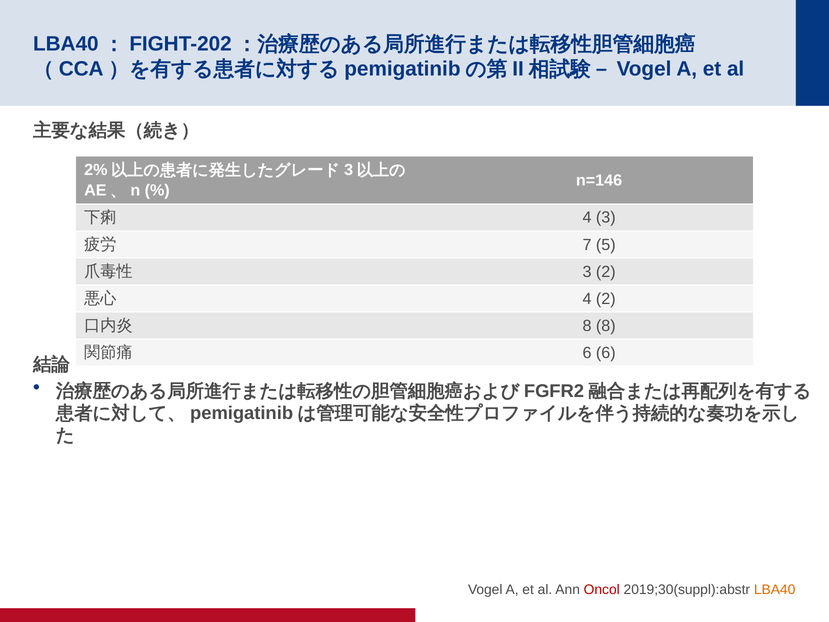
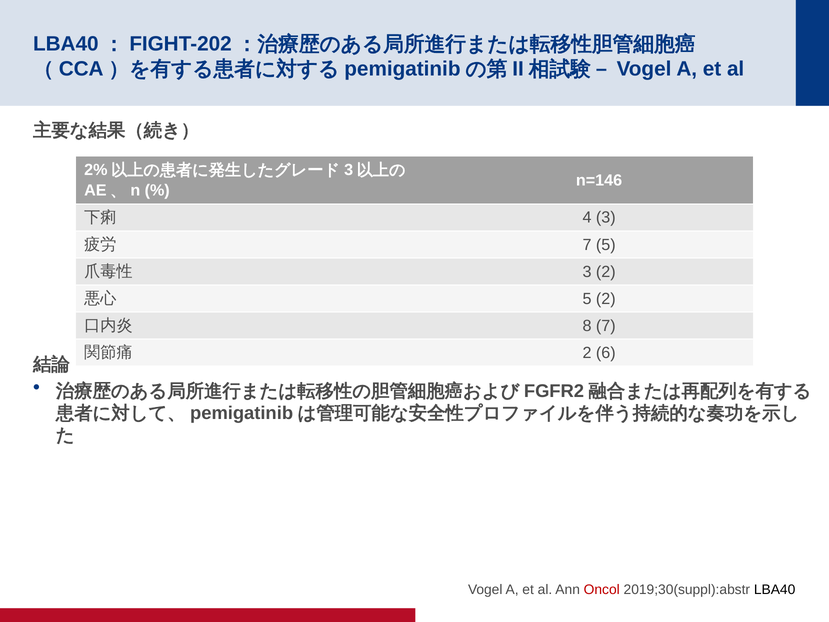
4 at (587, 299): 4 -> 5
8 8: 8 -> 7
6 at (587, 353): 6 -> 2
LBA40 colour: orange -> black
